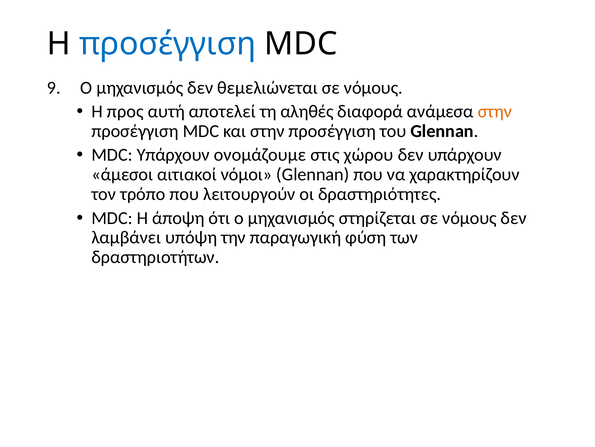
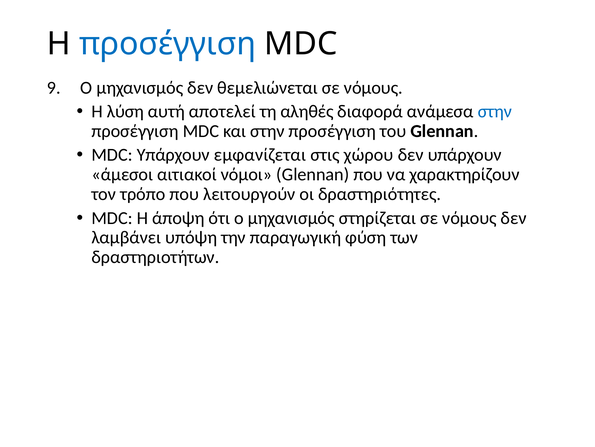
προς: προς -> λύση
στην at (495, 111) colour: orange -> blue
ονομάζουμε: ονομάζουμε -> εμφανίζεται
